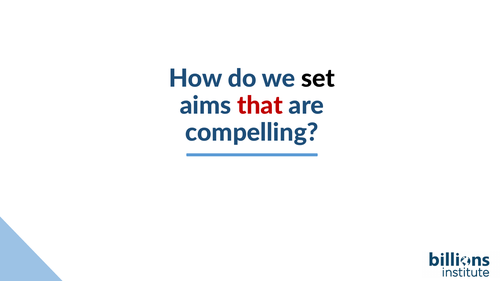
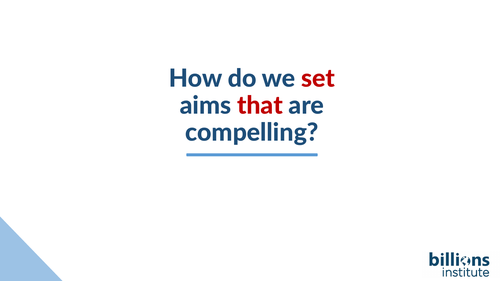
set colour: black -> red
